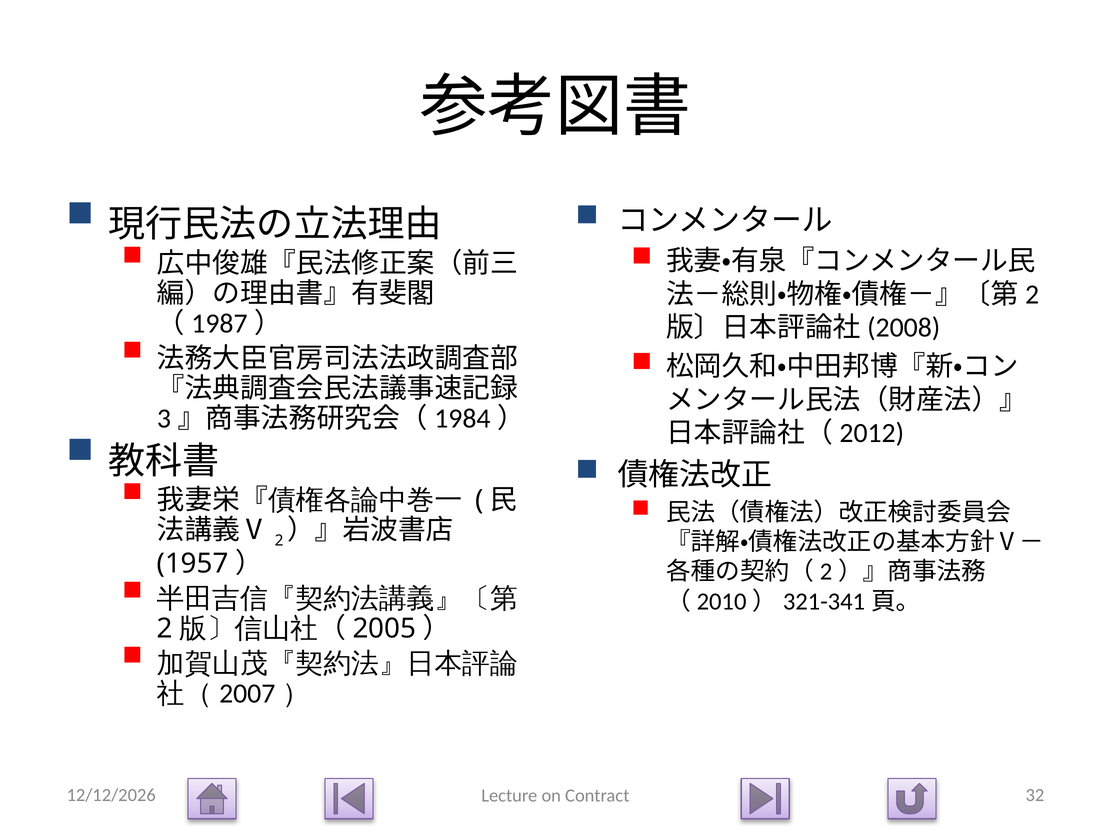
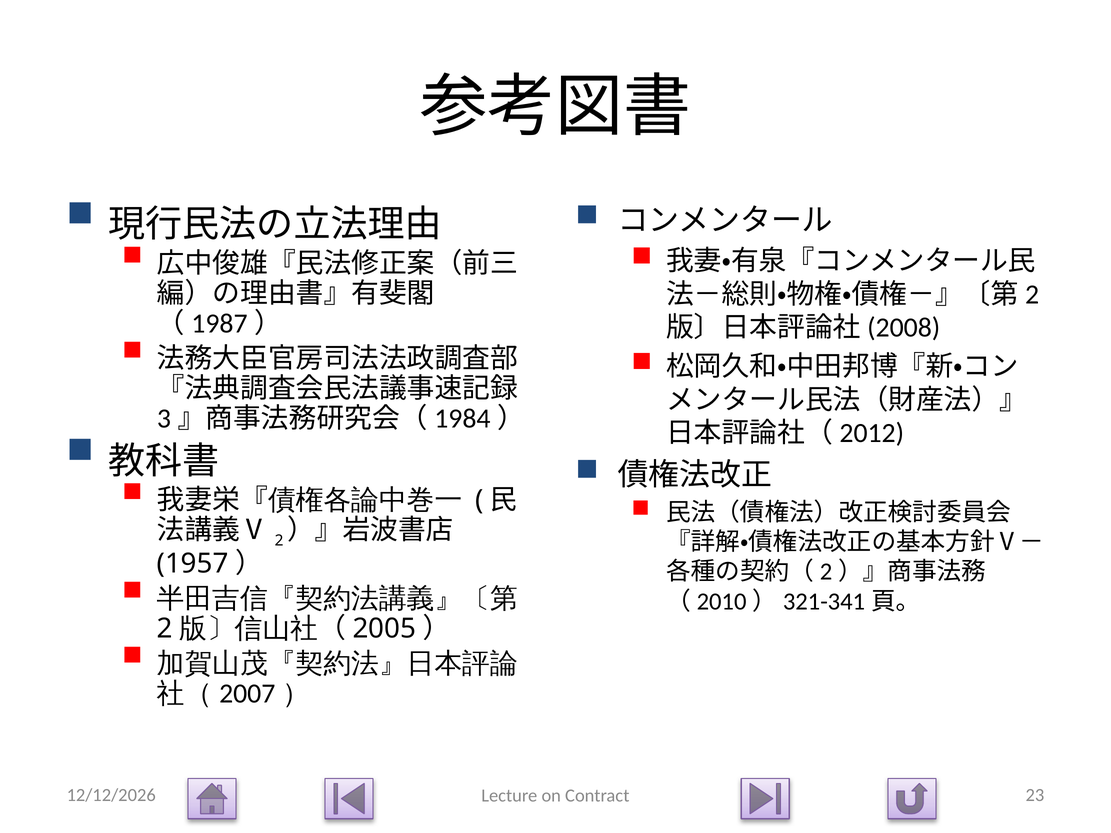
32: 32 -> 23
